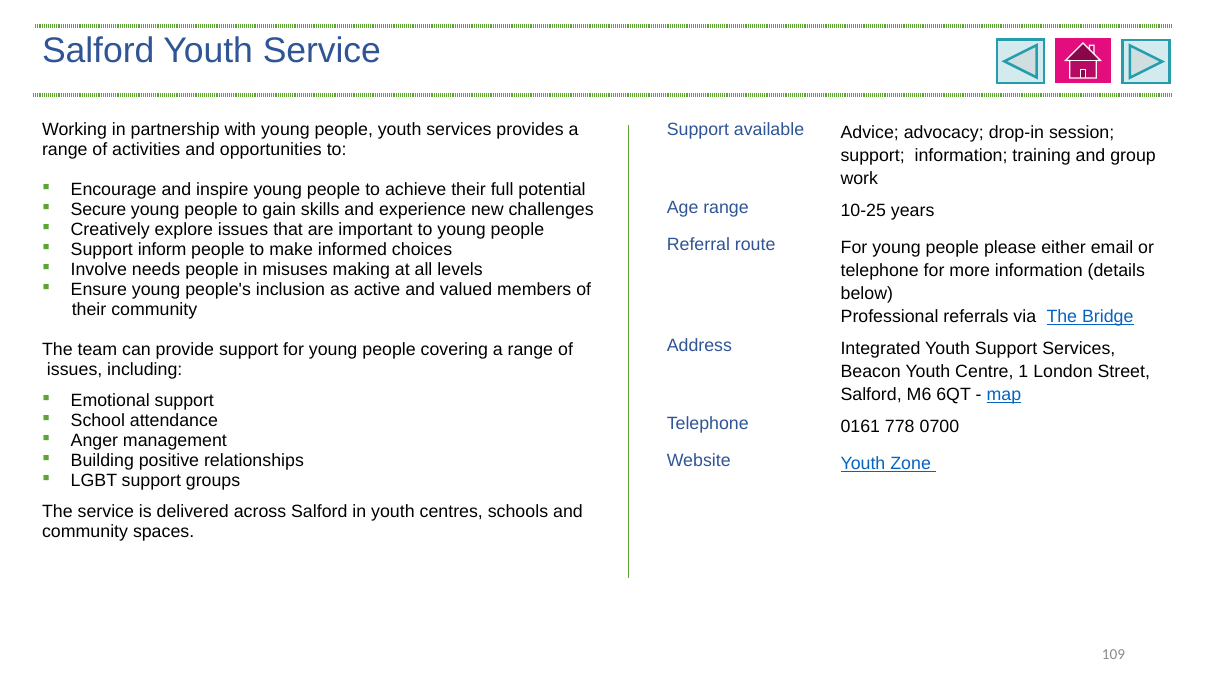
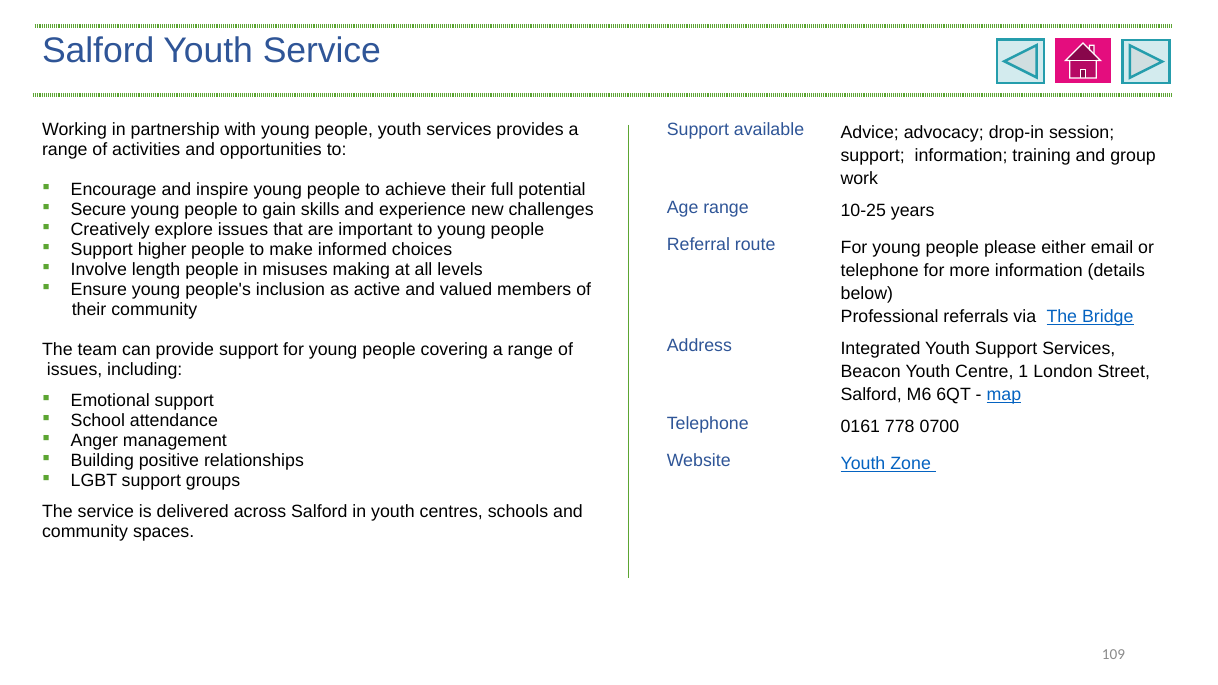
inform: inform -> higher
needs: needs -> length
